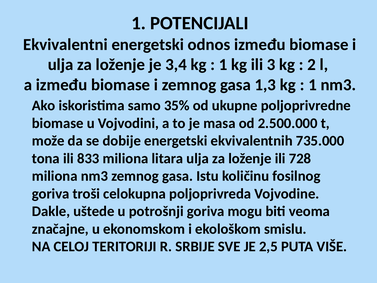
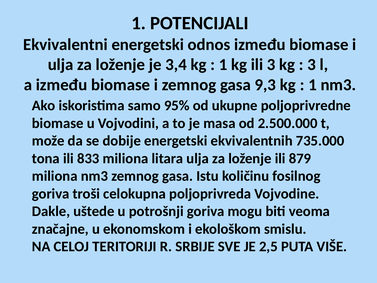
2 at (312, 65): 2 -> 3
1,3: 1,3 -> 9,3
35%: 35% -> 95%
728: 728 -> 879
